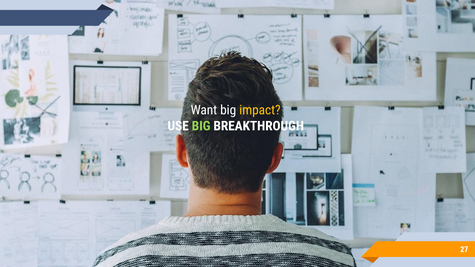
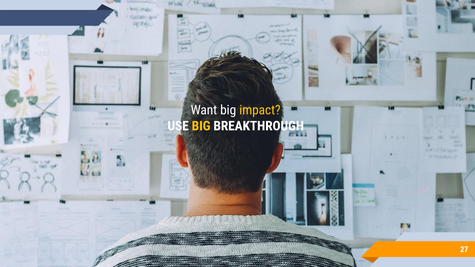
BIG at (201, 126) colour: light green -> yellow
